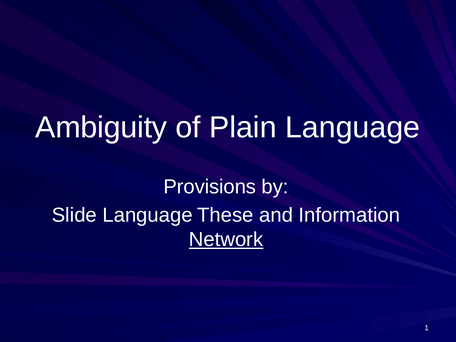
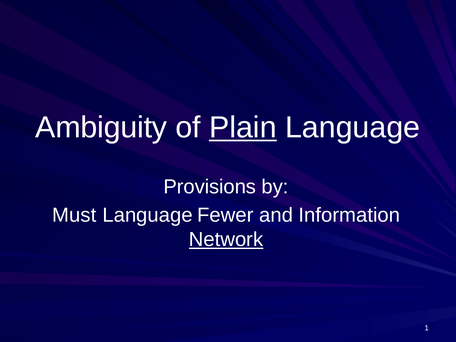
Plain underline: none -> present
Slide: Slide -> Must
These: These -> Fewer
